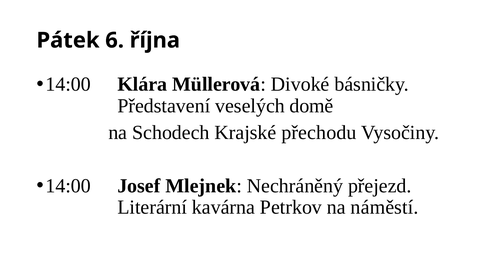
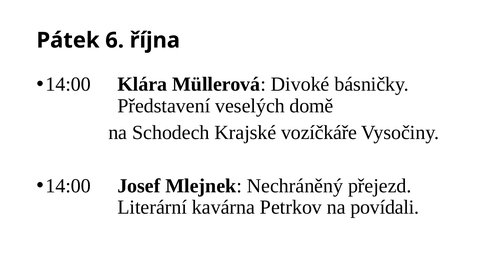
přechodu: přechodu -> vozíčkáře
náměstí: náměstí -> povídali
